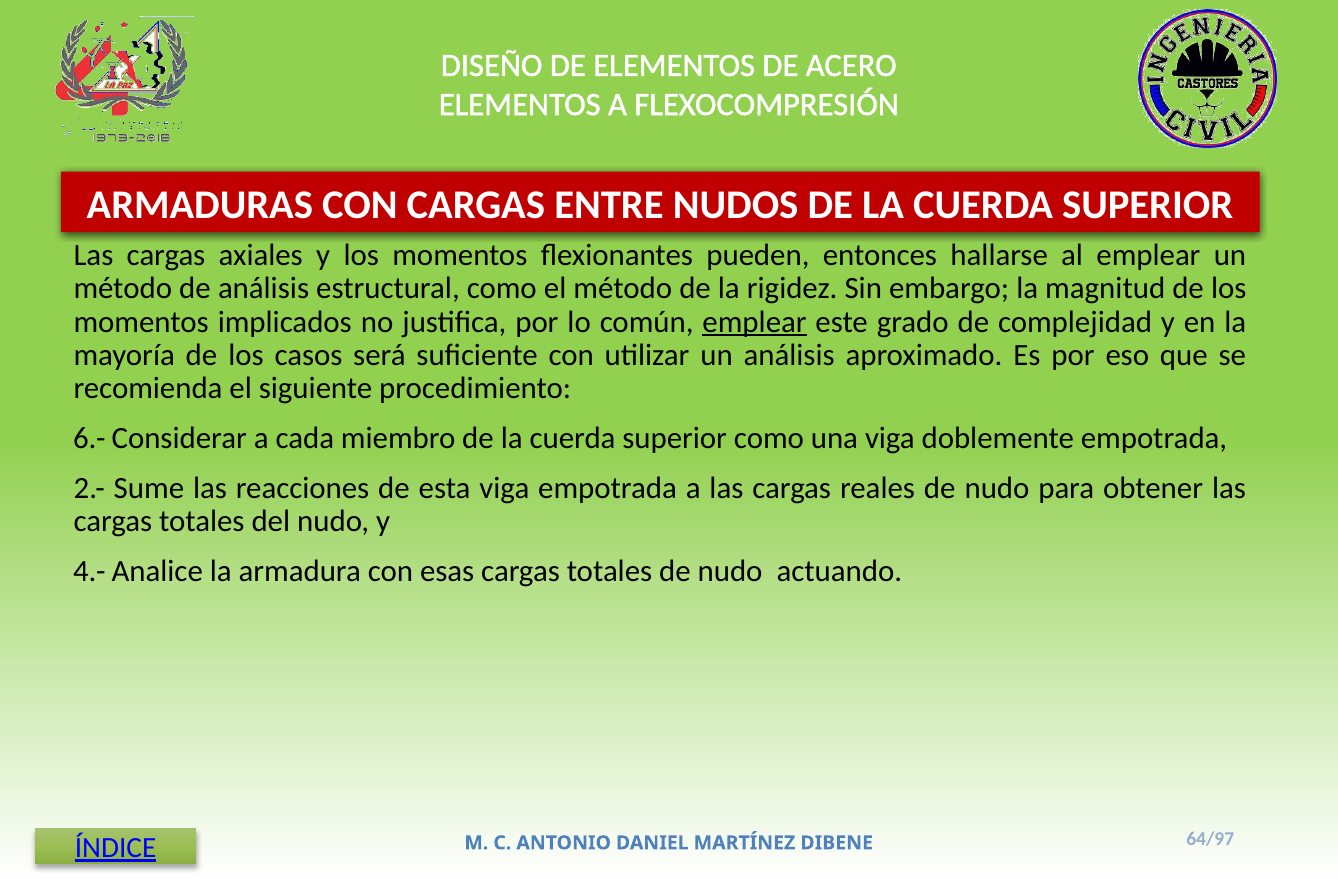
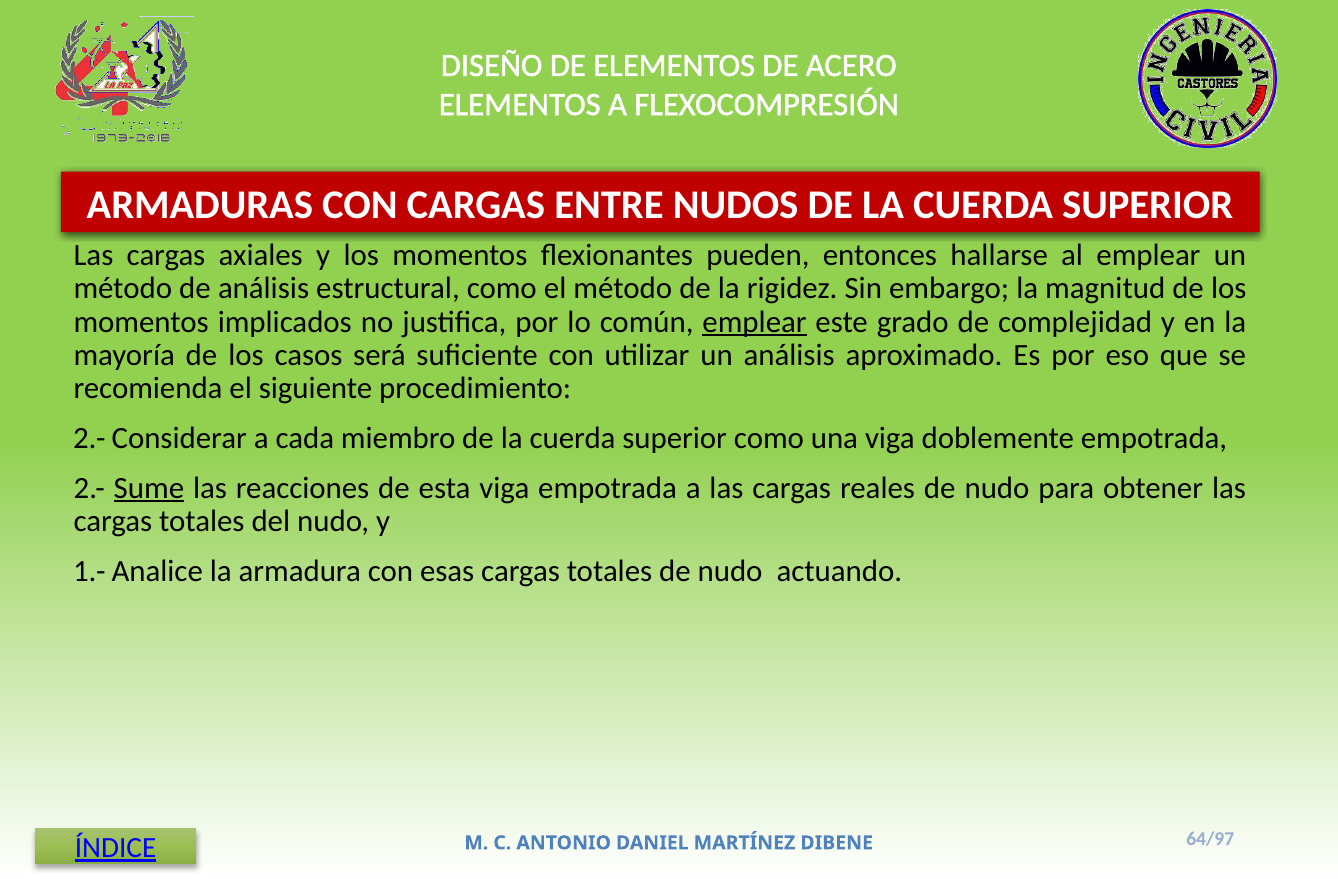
6.- at (89, 438): 6.- -> 2.-
Sume underline: none -> present
4.-: 4.- -> 1.-
